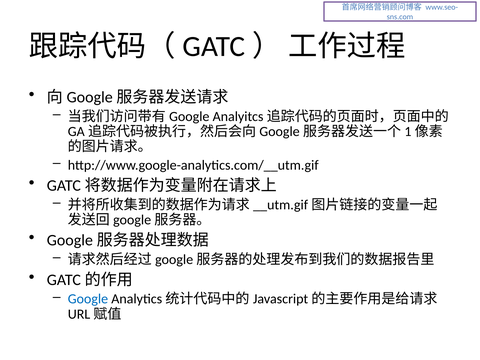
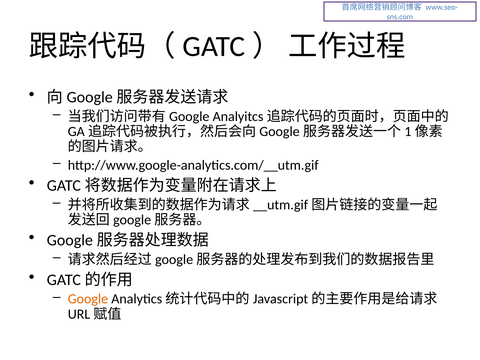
Google colour: blue -> orange
